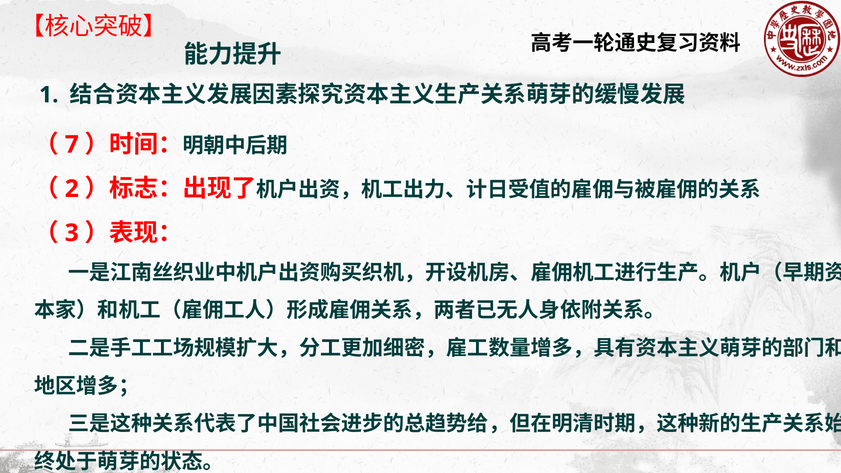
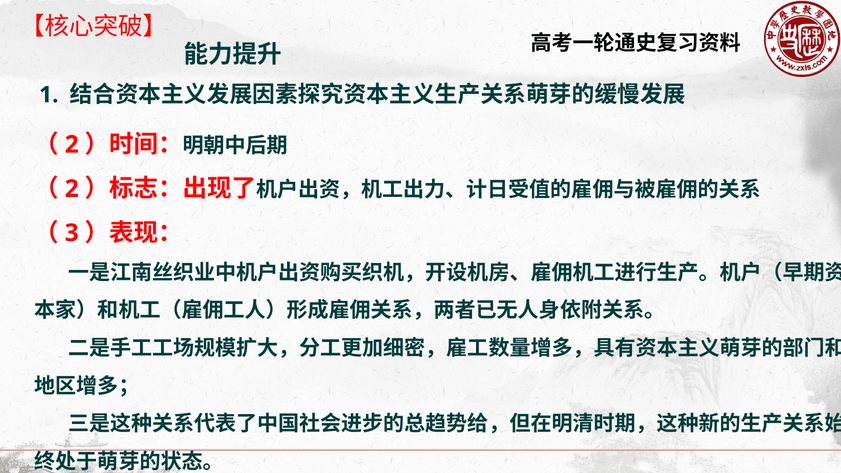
7 at (72, 145): 7 -> 2
